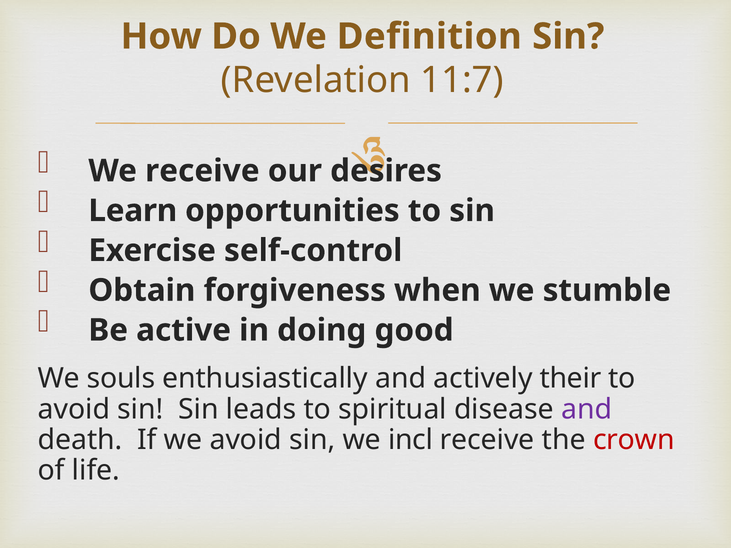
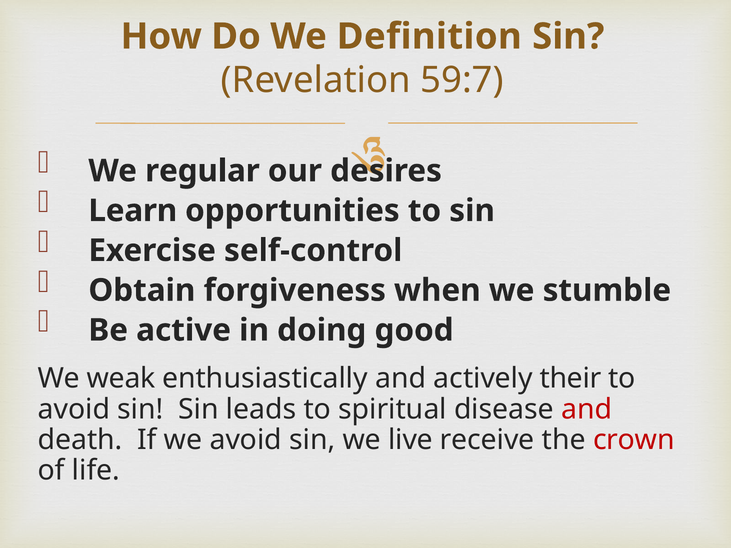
11:7: 11:7 -> 59:7
We receive: receive -> regular
souls: souls -> weak
and at (587, 409) colour: purple -> red
incl: incl -> live
